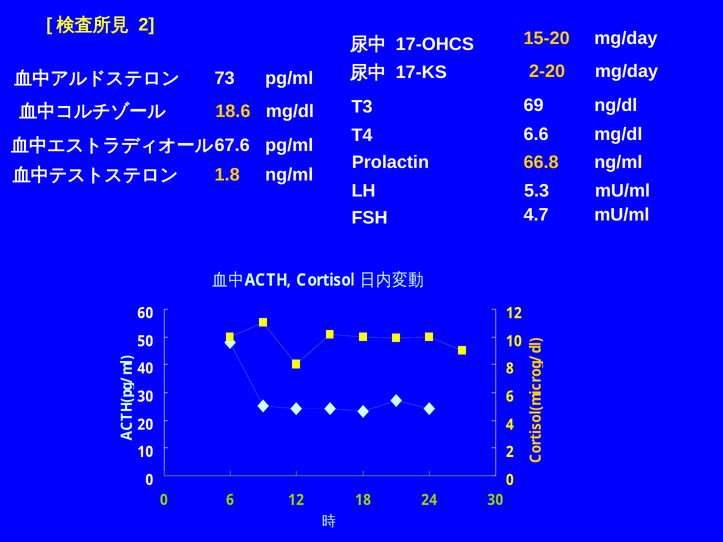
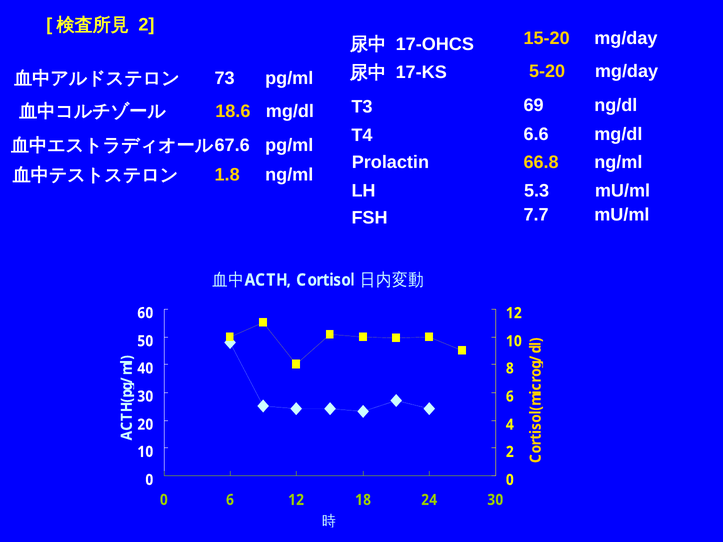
2-20: 2-20 -> 5-20
4.7: 4.7 -> 7.7
